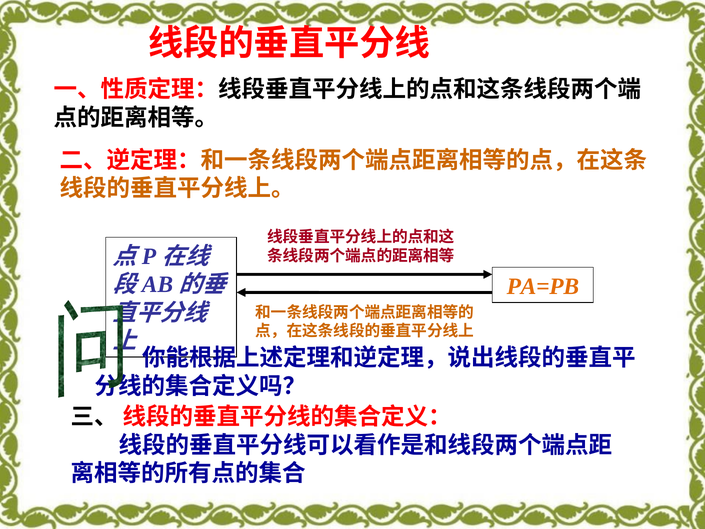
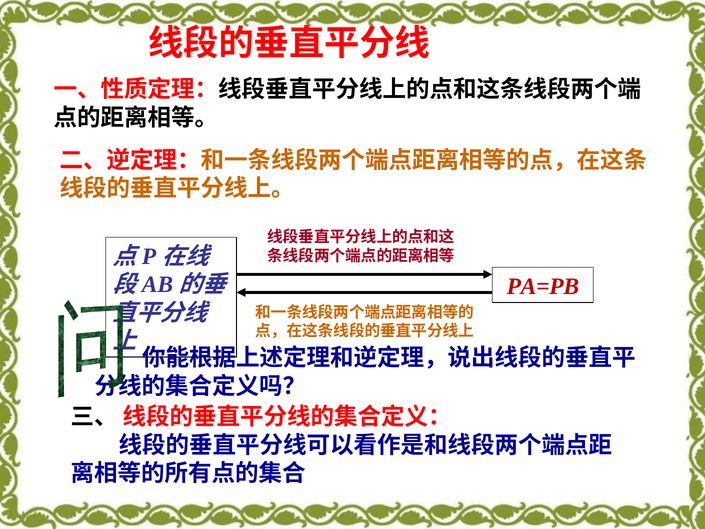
PA=PB colour: orange -> red
